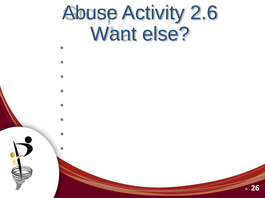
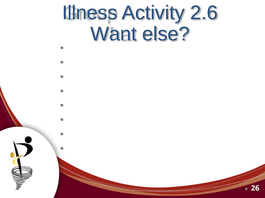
Abuse: Abuse -> Illness
